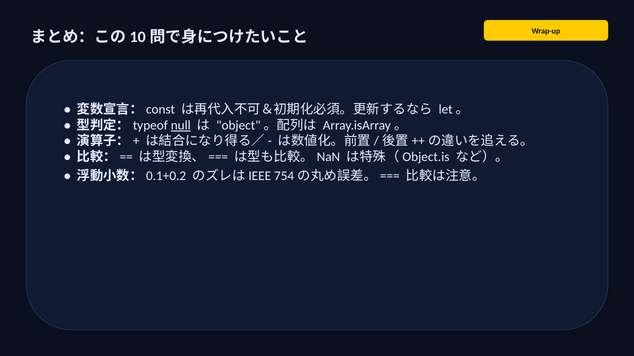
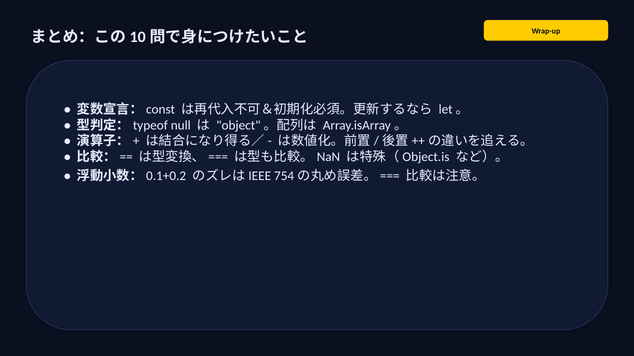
null underline: present -> none
